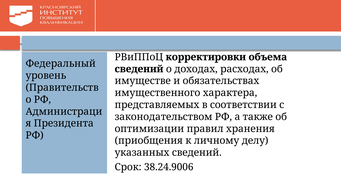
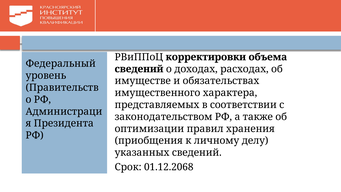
38.24.9006: 38.24.9006 -> 01.12.2068
